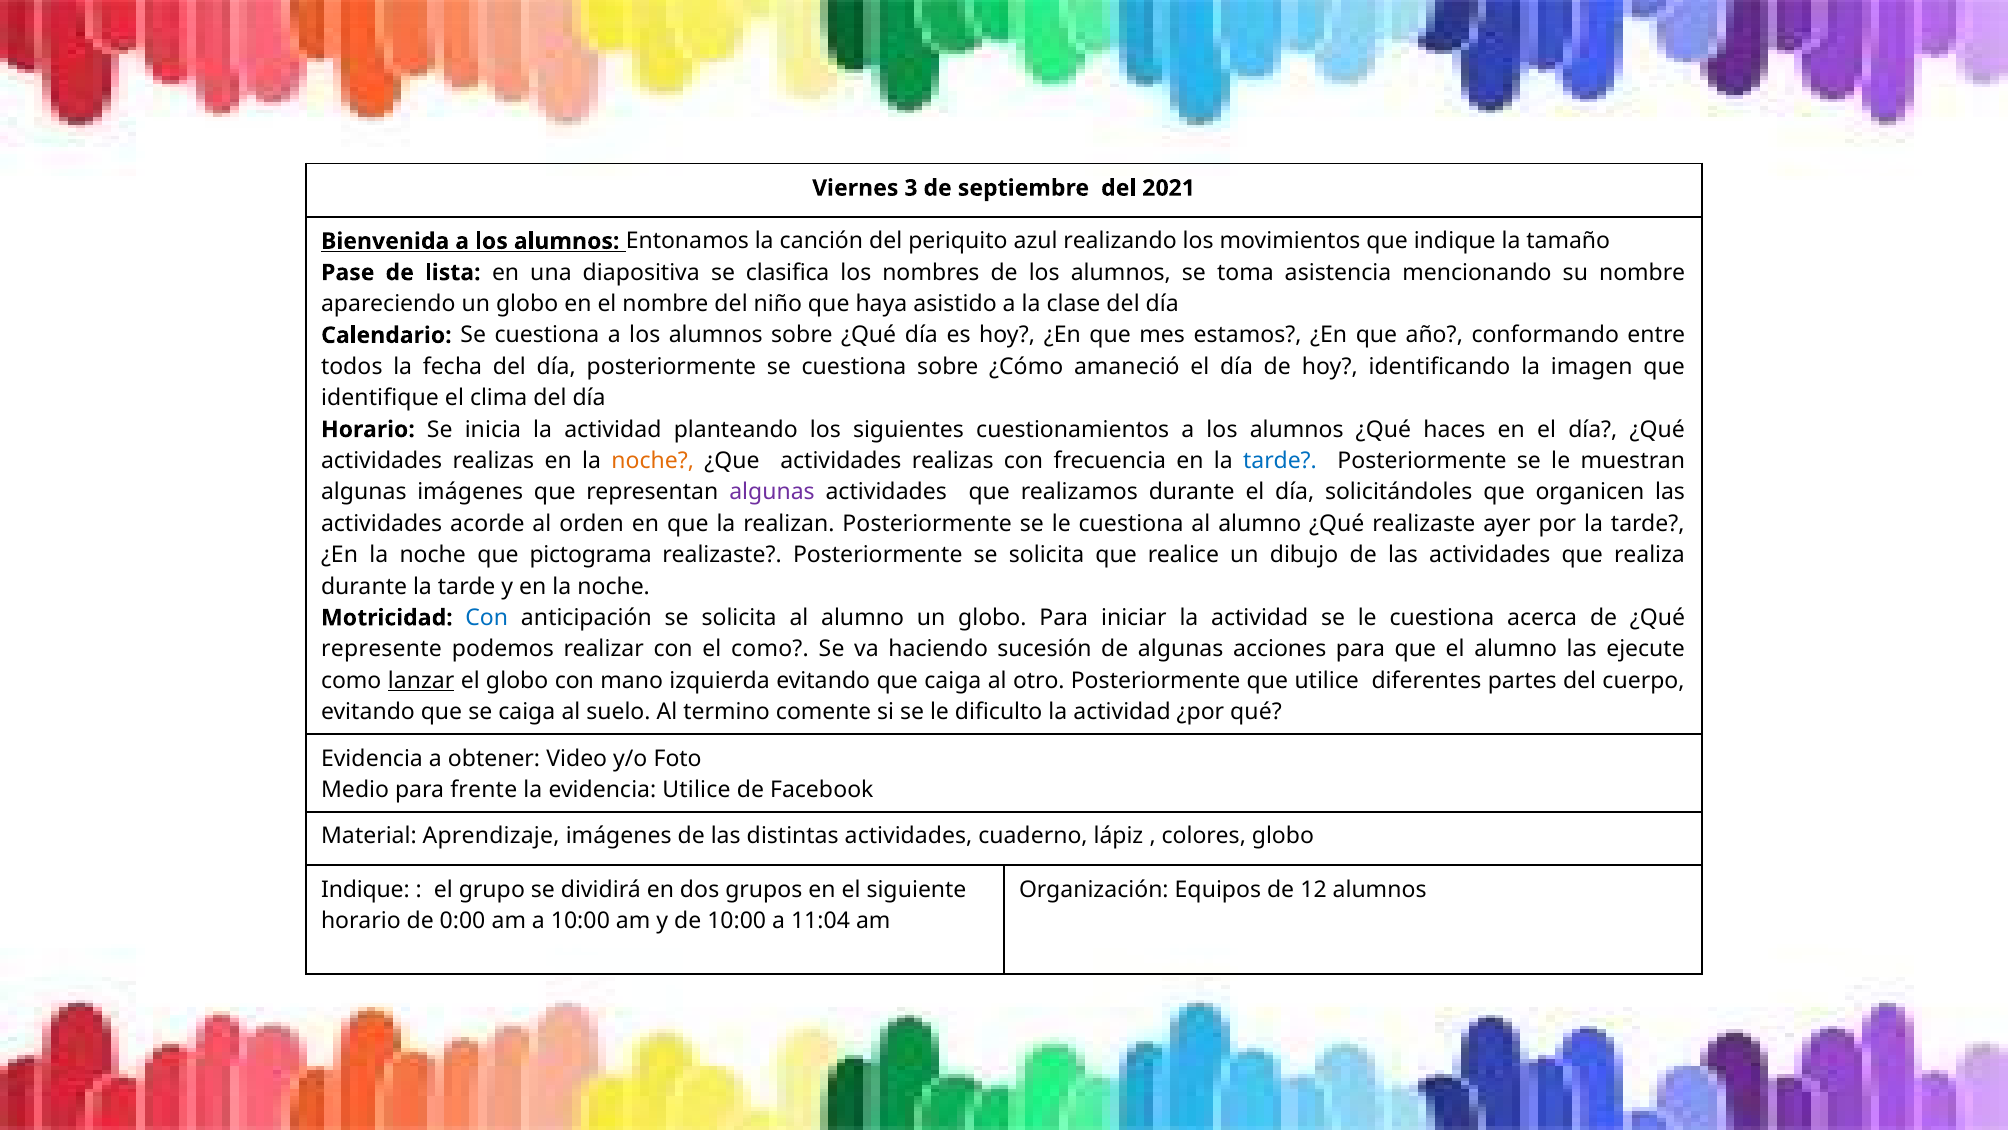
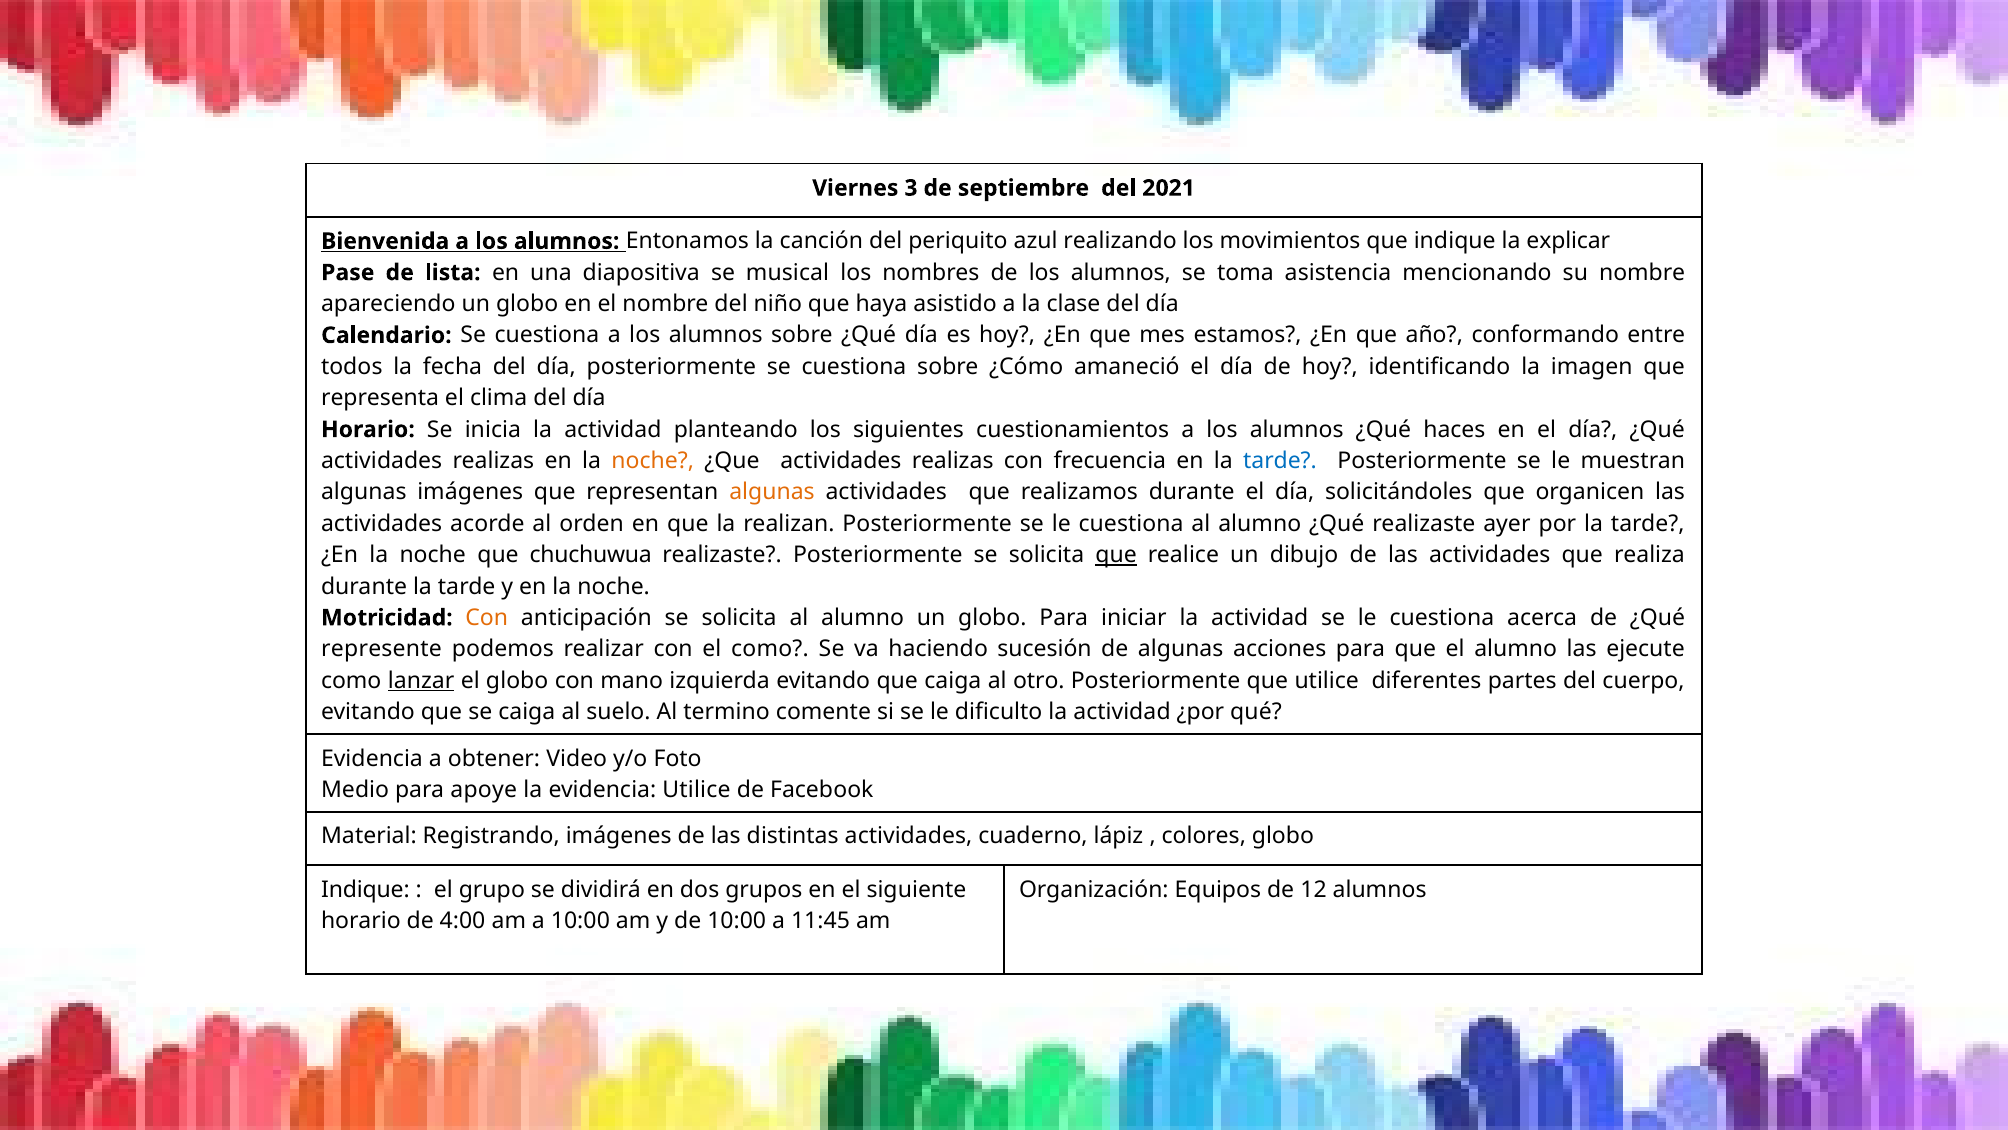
tamaño: tamaño -> explicar
clasifica: clasifica -> musical
identifique: identifique -> representa
algunas at (772, 492) colour: purple -> orange
pictograma: pictograma -> chuchuwua
que at (1116, 555) underline: none -> present
Con at (487, 618) colour: blue -> orange
frente: frente -> apoye
Aprendizaje: Aprendizaje -> Registrando
0:00: 0:00 -> 4:00
11:04: 11:04 -> 11:45
